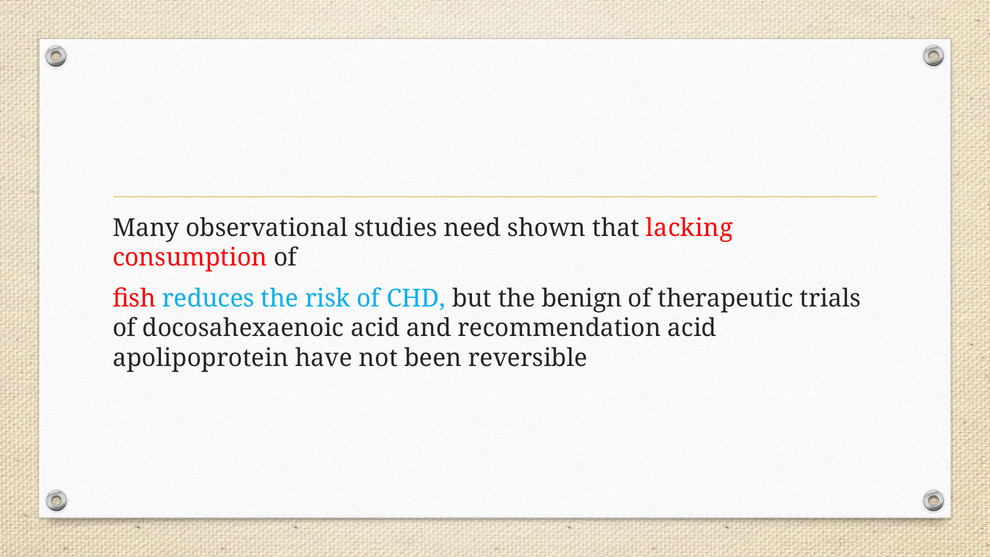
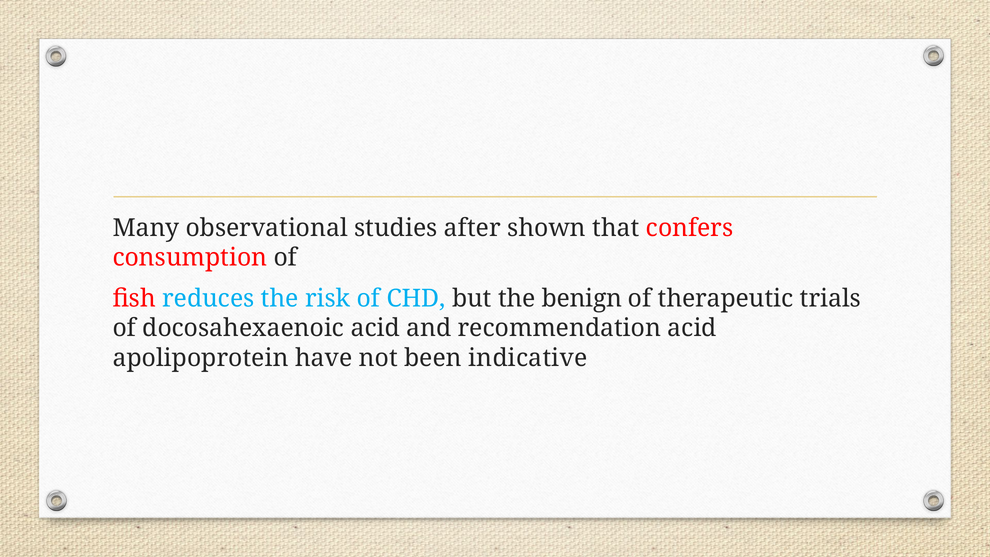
need: need -> after
lacking: lacking -> confers
reversible: reversible -> indicative
